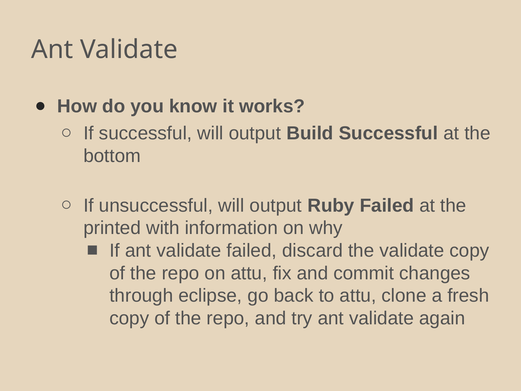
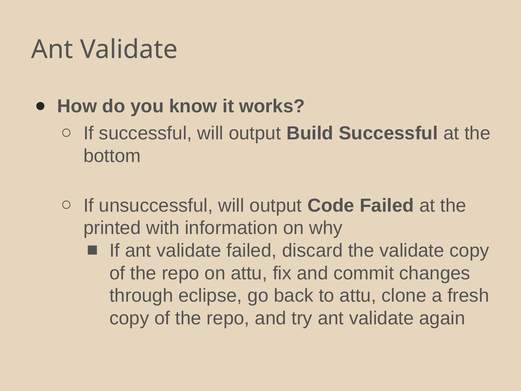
Ruby: Ruby -> Code
